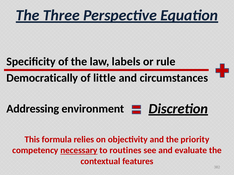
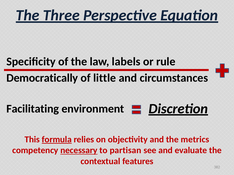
Addressing: Addressing -> Facilitating
formula underline: none -> present
priority: priority -> metrics
routines: routines -> partisan
